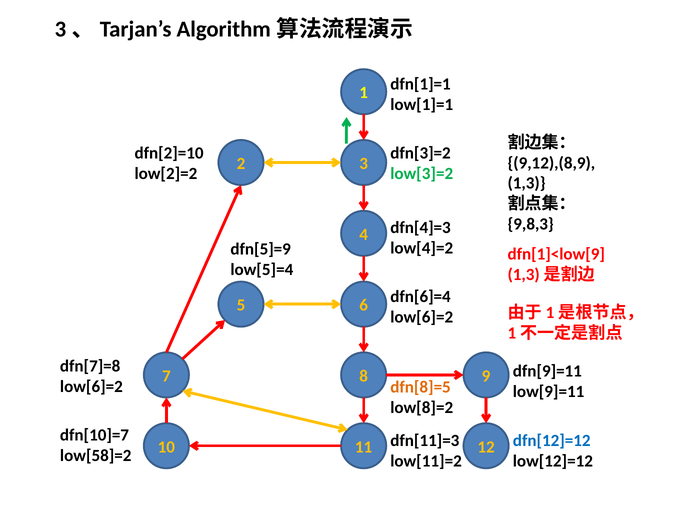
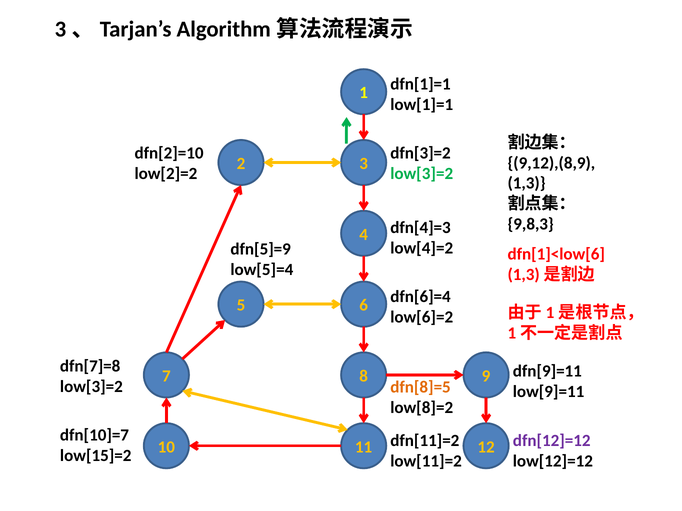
dfn[1]<low[9: dfn[1]<low[9 -> dfn[1]<low[6
low[6]=2 at (91, 387): low[6]=2 -> low[3]=2
dfn[11]=3: dfn[11]=3 -> dfn[11]=2
dfn[12]=12 colour: blue -> purple
low[58]=2: low[58]=2 -> low[15]=2
